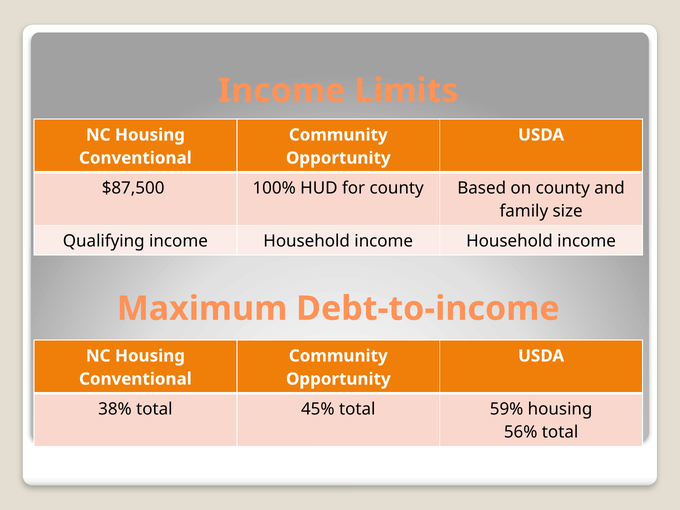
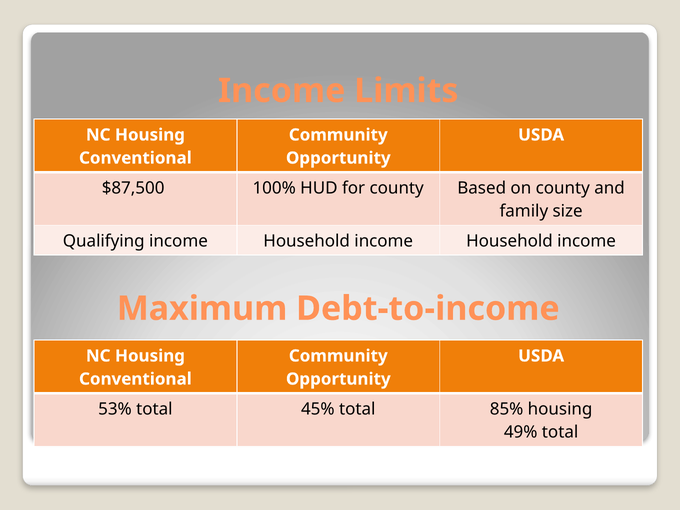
38%: 38% -> 53%
59%: 59% -> 85%
56%: 56% -> 49%
